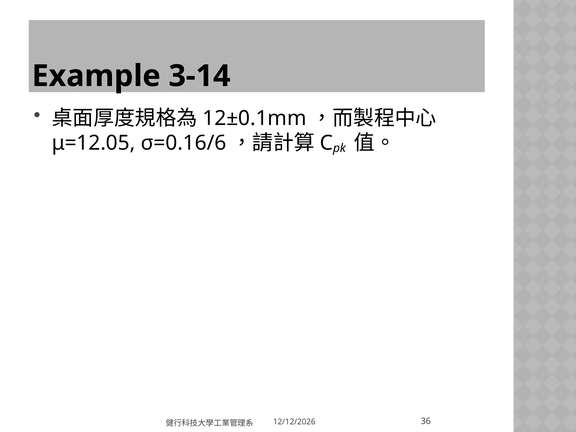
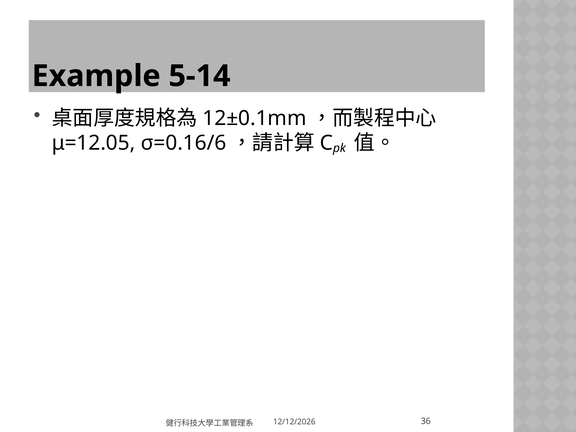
3-14: 3-14 -> 5-14
